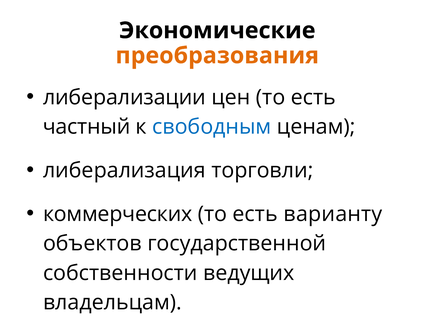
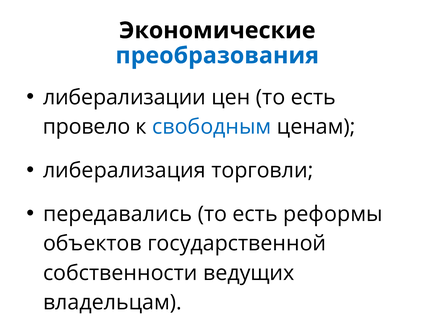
преобразования colour: orange -> blue
частный: частный -> провело
коммерческих: коммерческих -> передавались
варианту: варианту -> реформы
